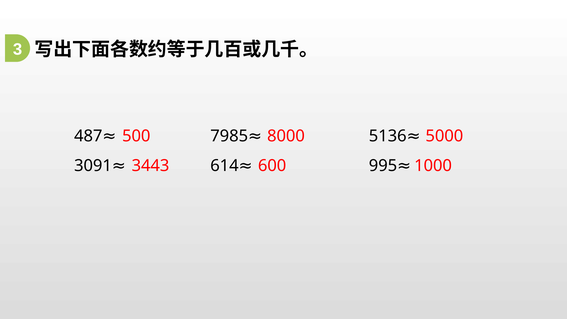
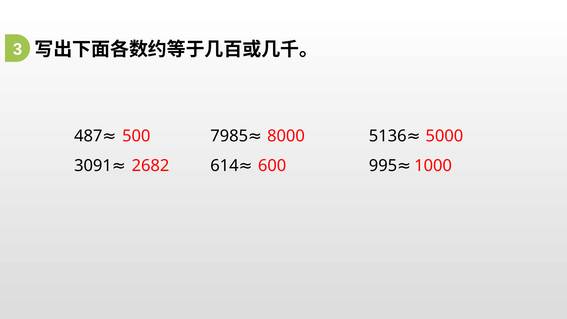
3443: 3443 -> 2682
